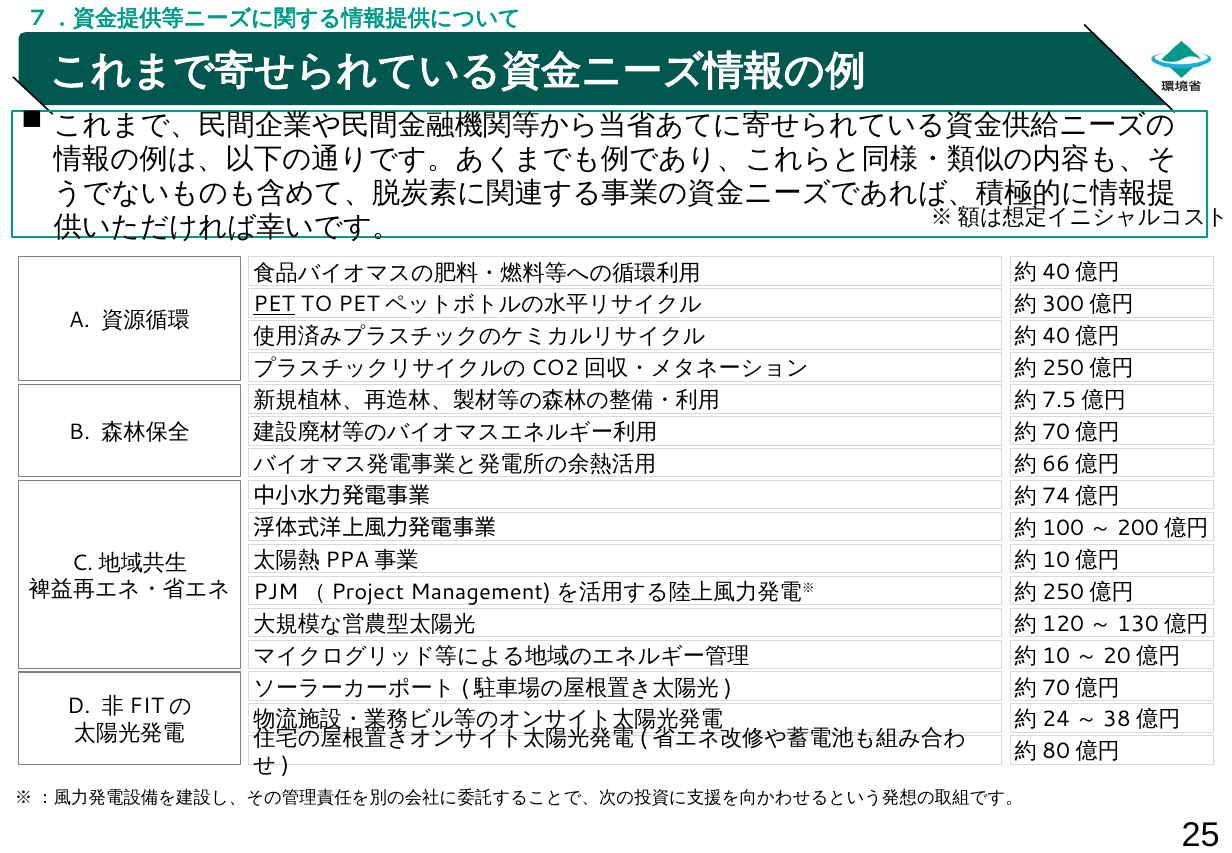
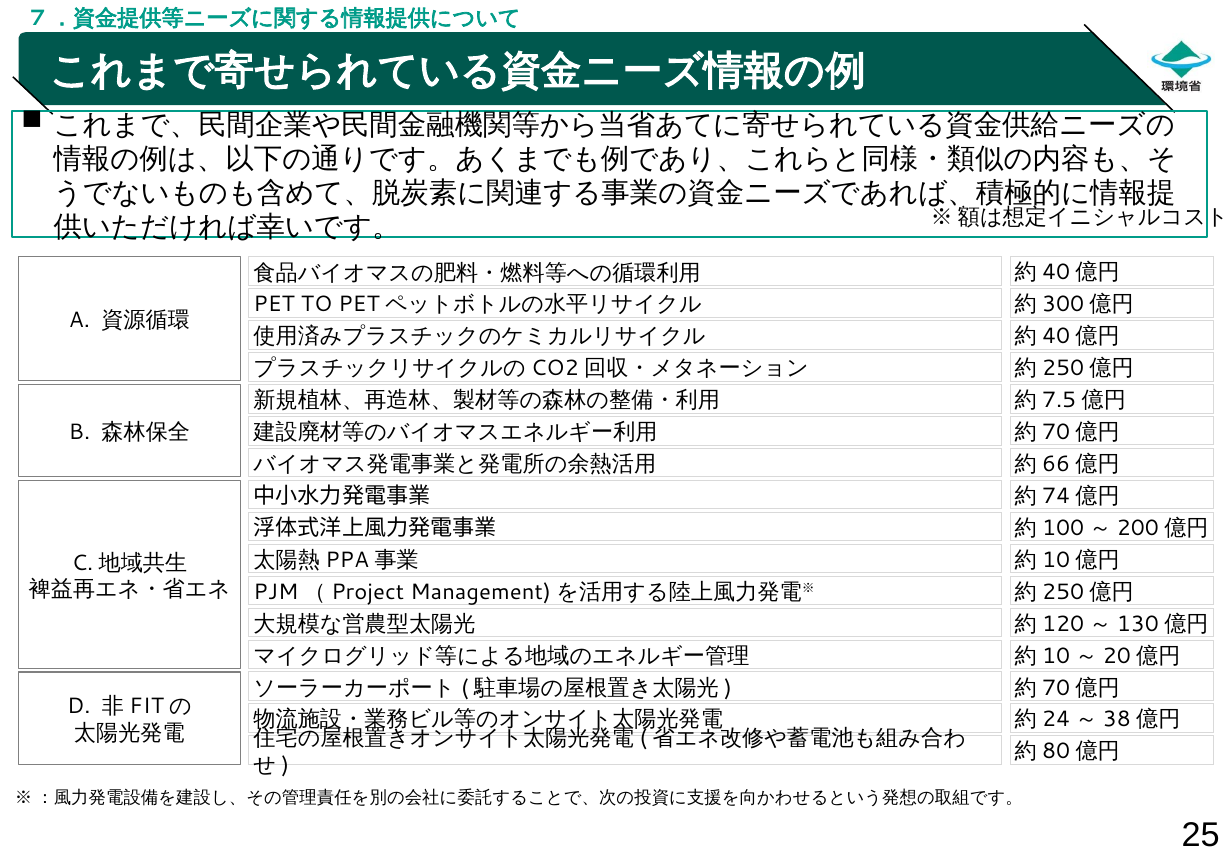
PET underline: present -> none
